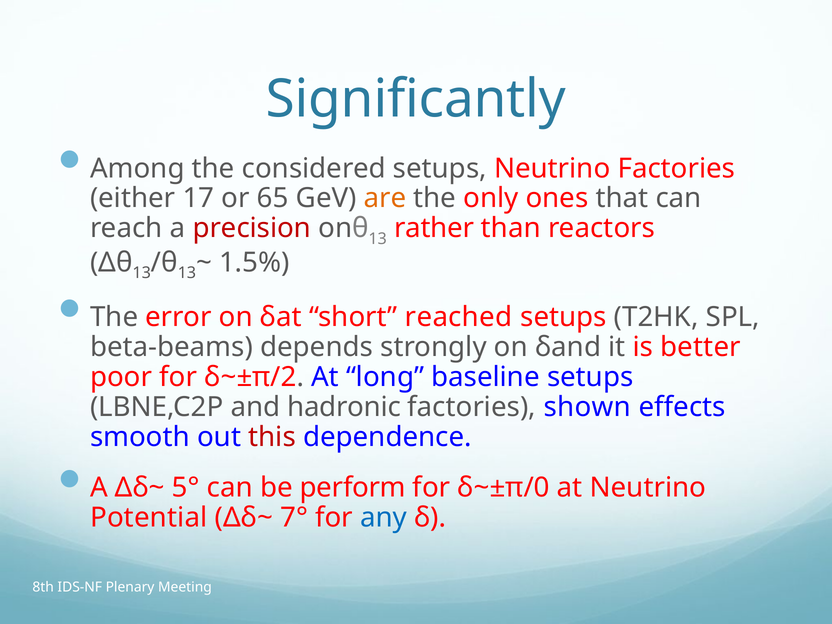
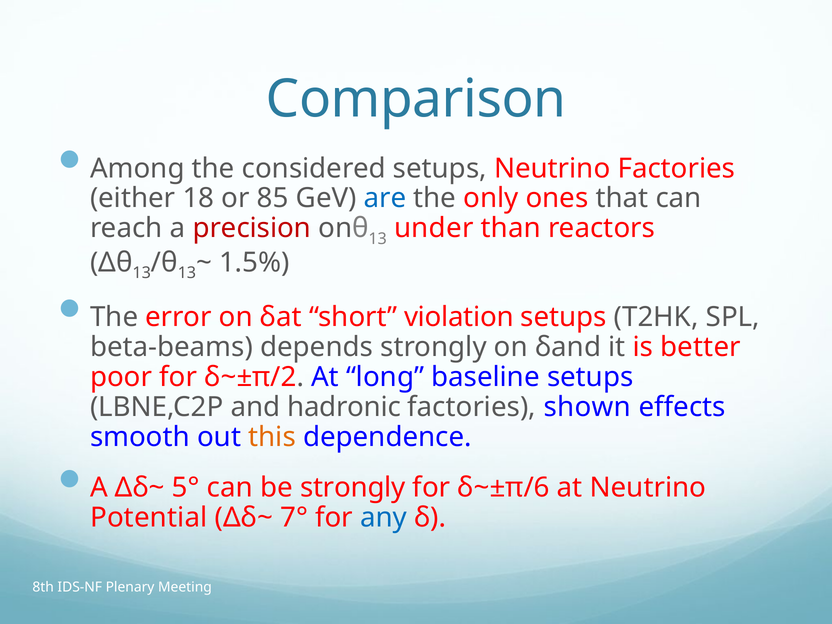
Significantly: Significantly -> Comparison
17: 17 -> 18
65: 65 -> 85
are colour: orange -> blue
rather: rather -> under
reached: reached -> violation
this colour: red -> orange
be perform: perform -> strongly
δ~±π/0: δ~±π/0 -> δ~±π/6
